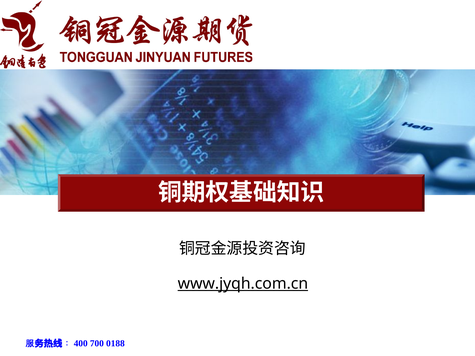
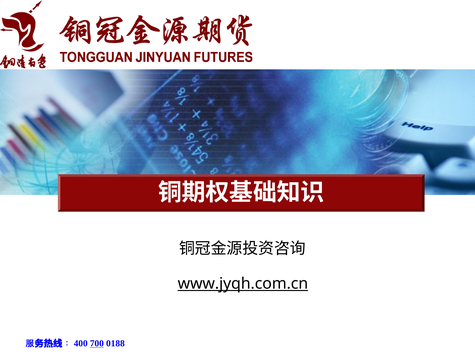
700 underline: none -> present
